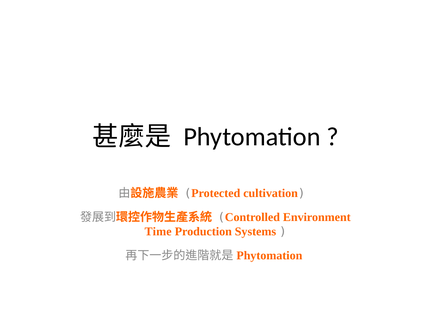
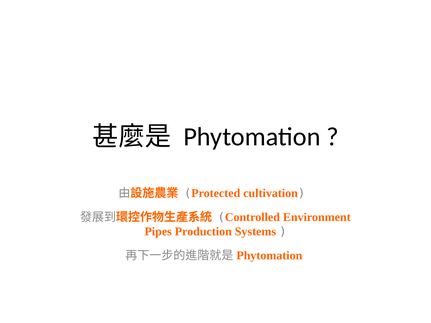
Time: Time -> Pipes
